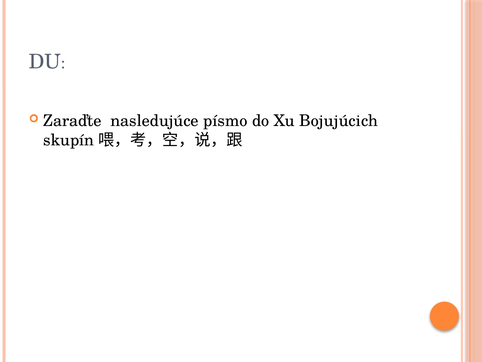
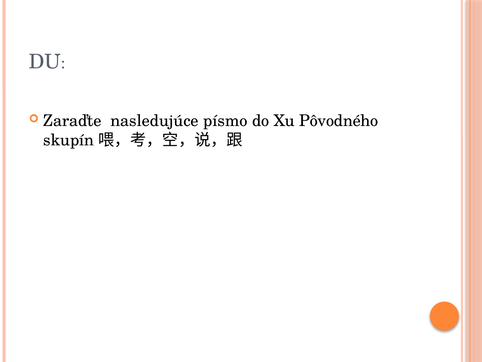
Bojujúcich: Bojujúcich -> Pôvodného
